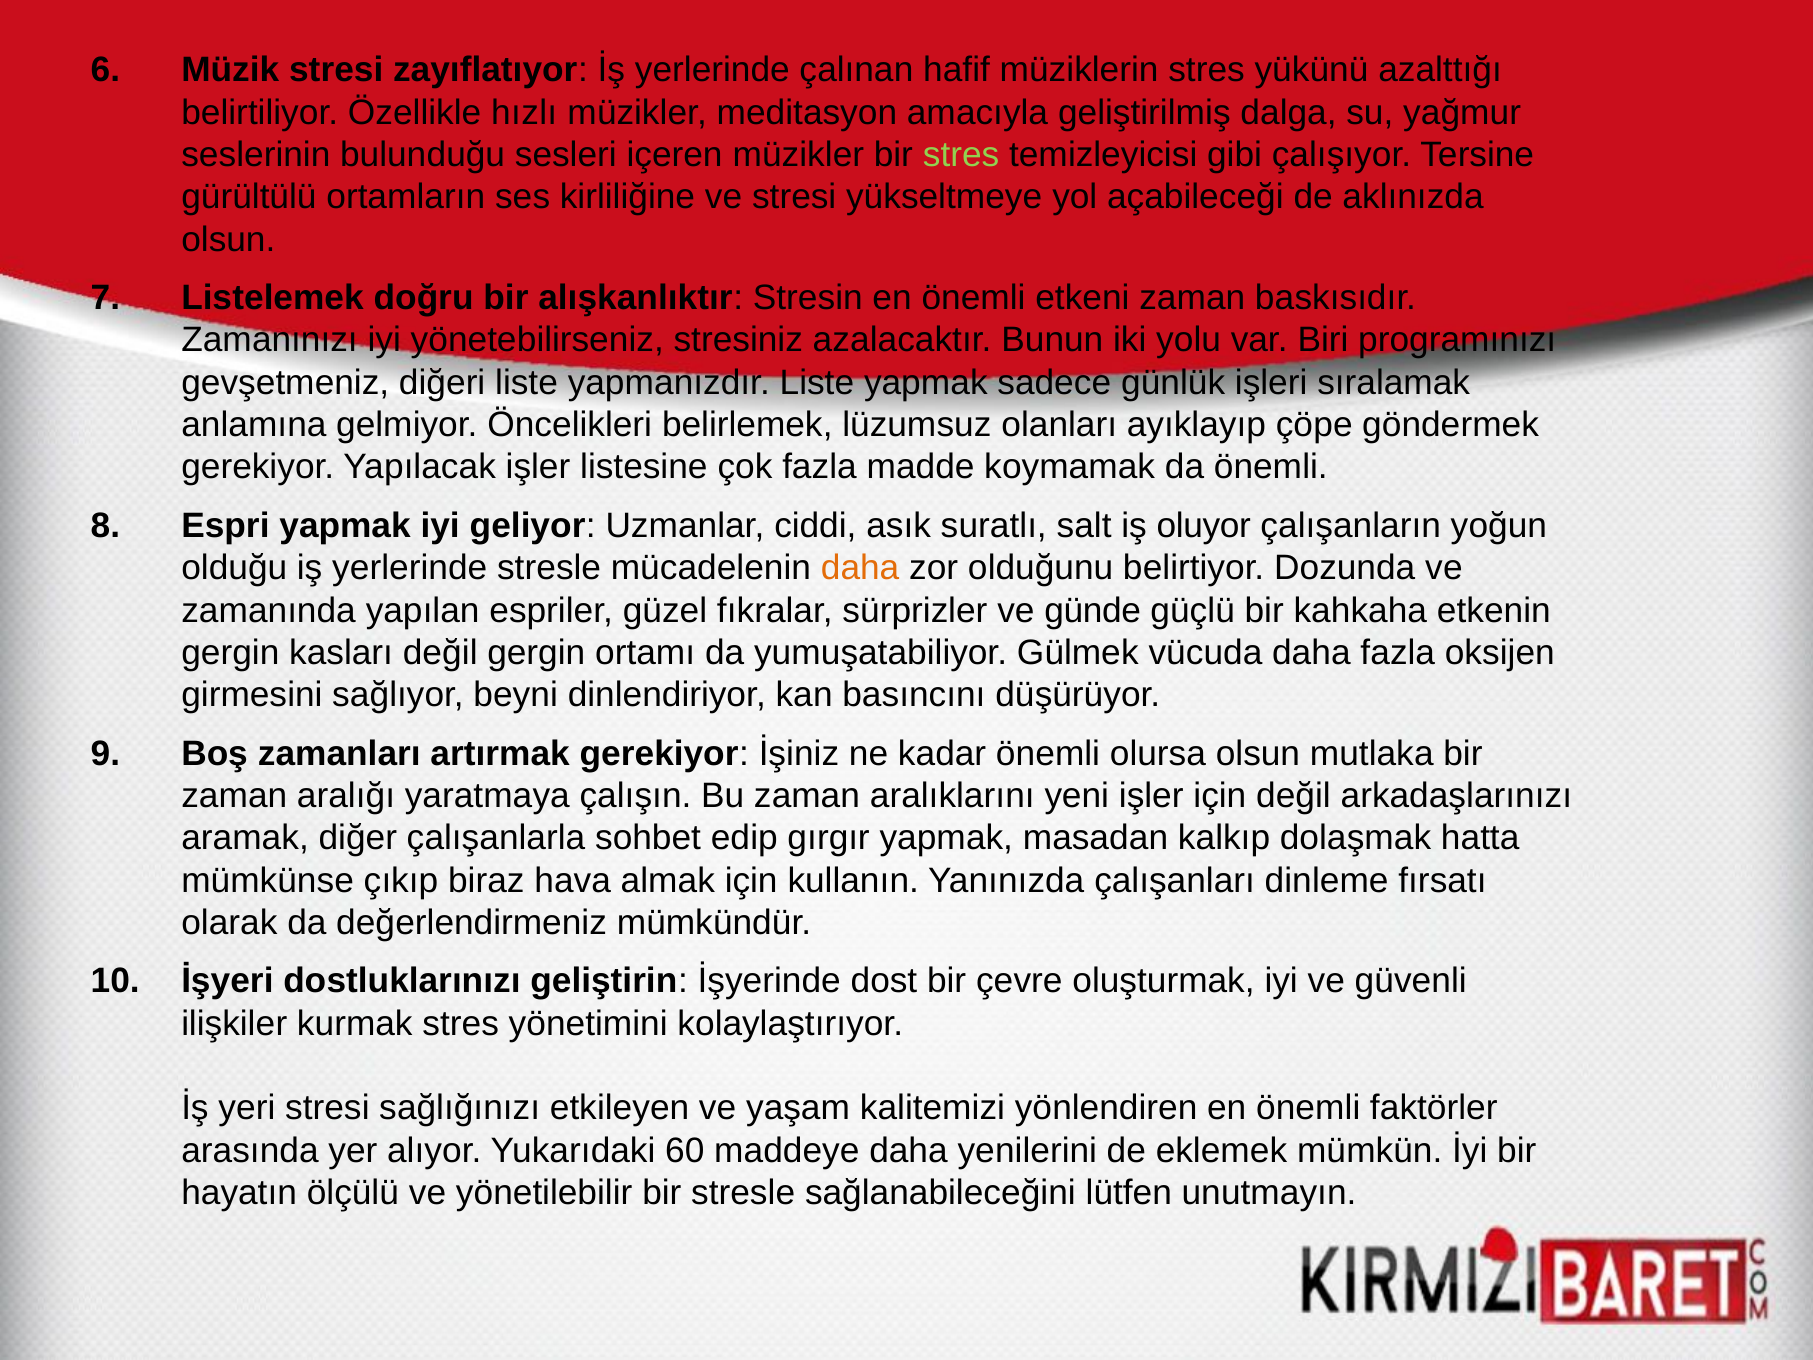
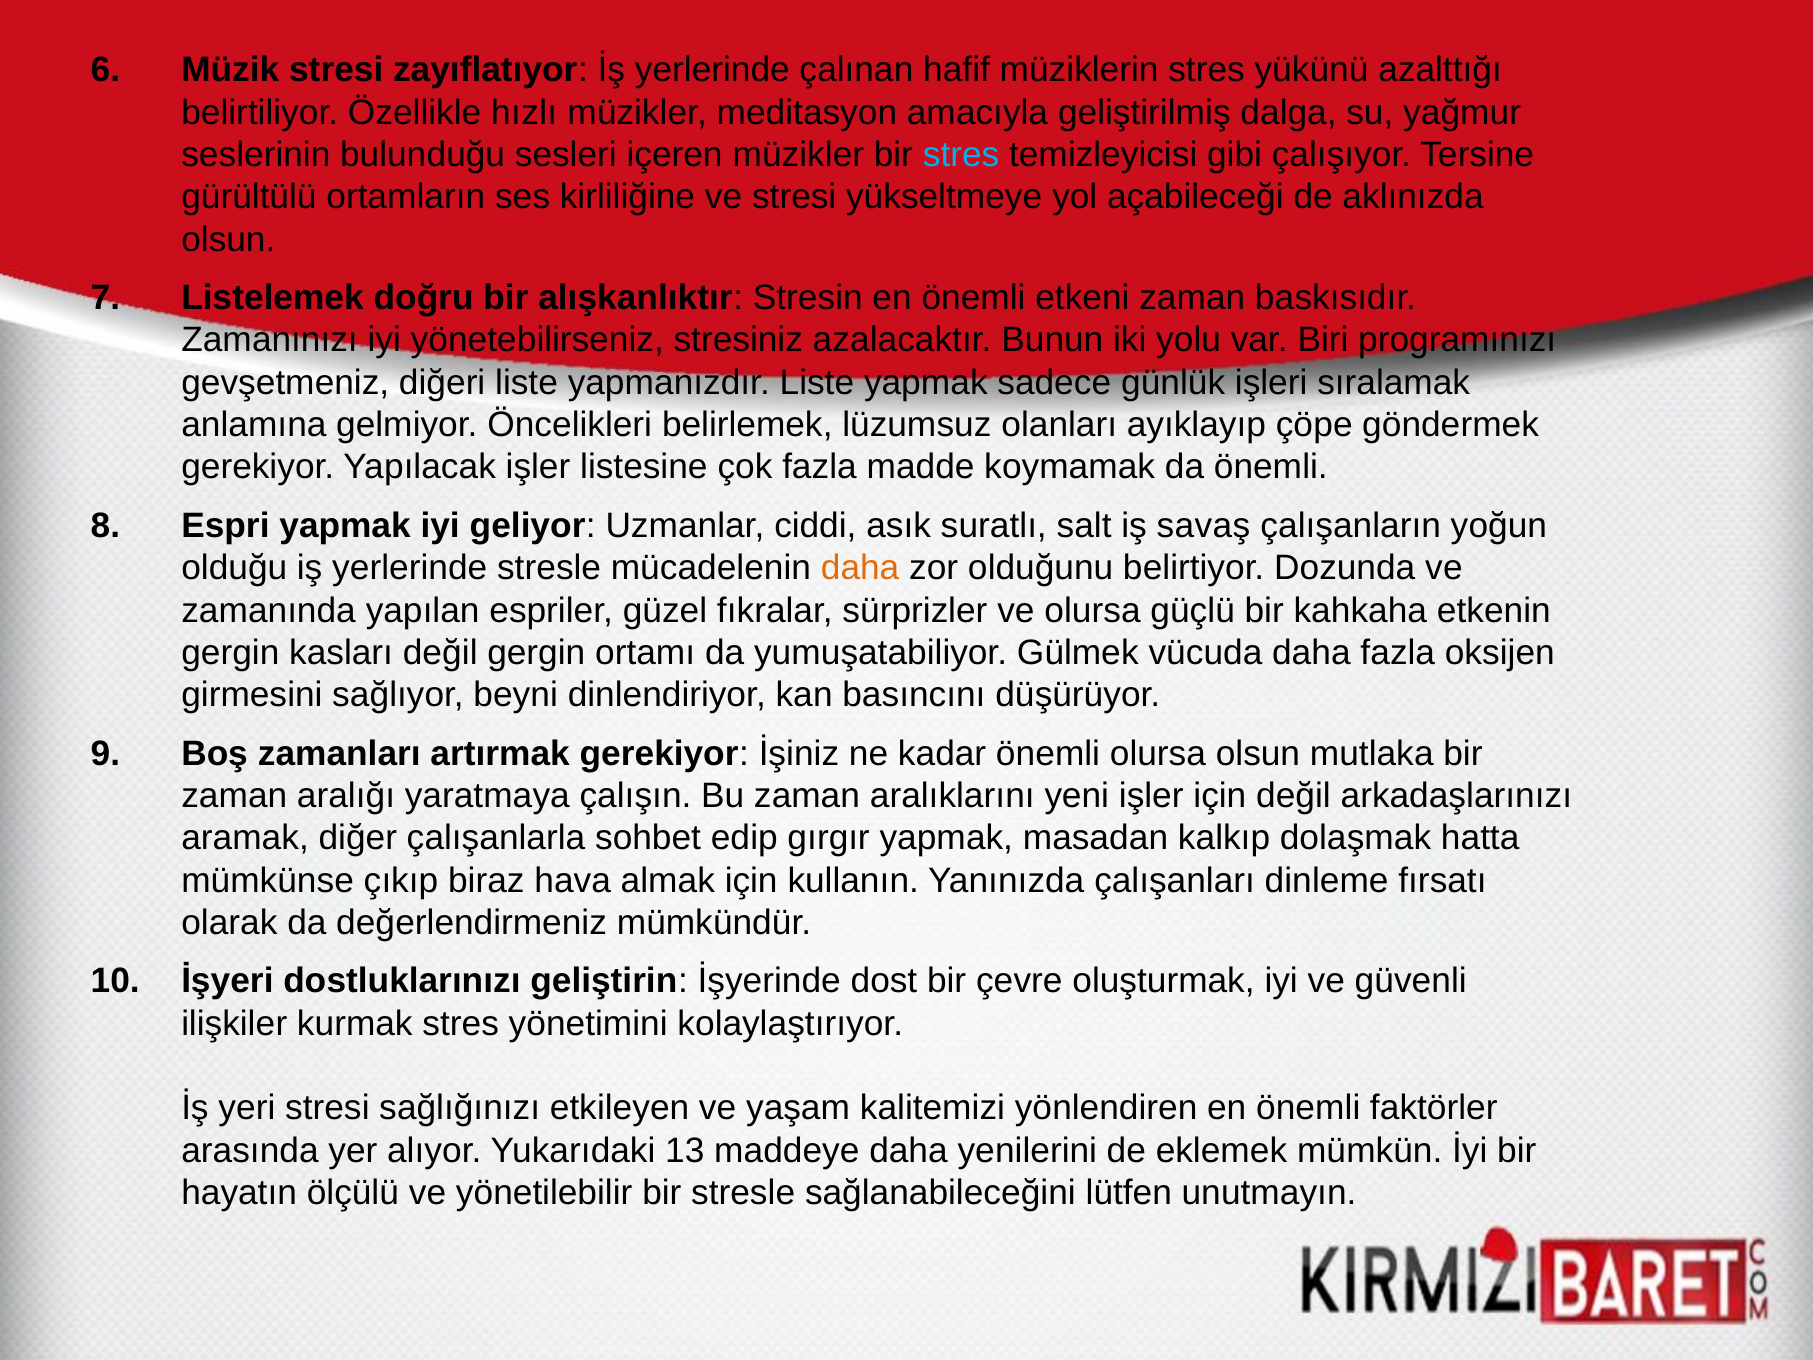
stres at (961, 155) colour: light green -> light blue
oluyor: oluyor -> savaş
ve günde: günde -> olursa
60: 60 -> 13
